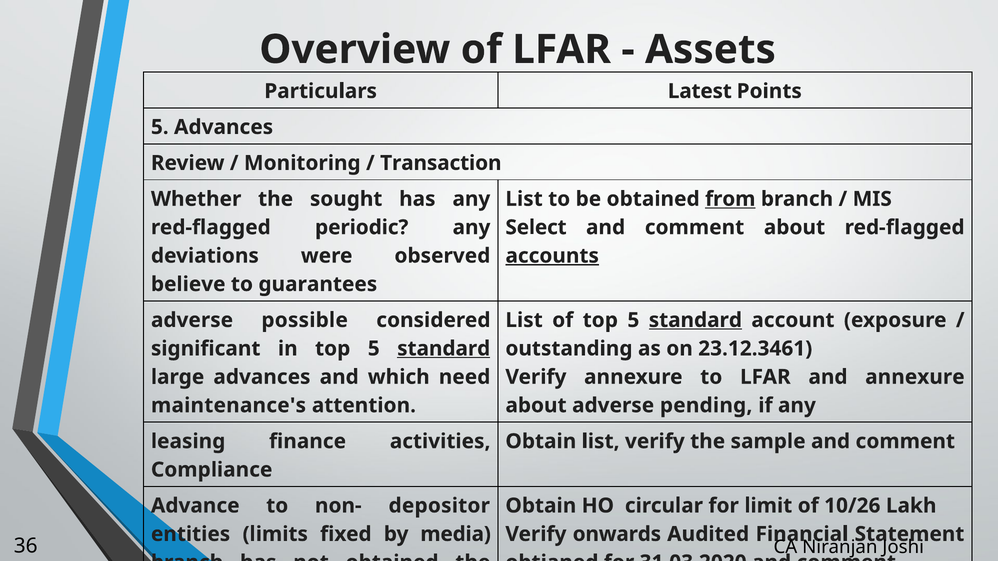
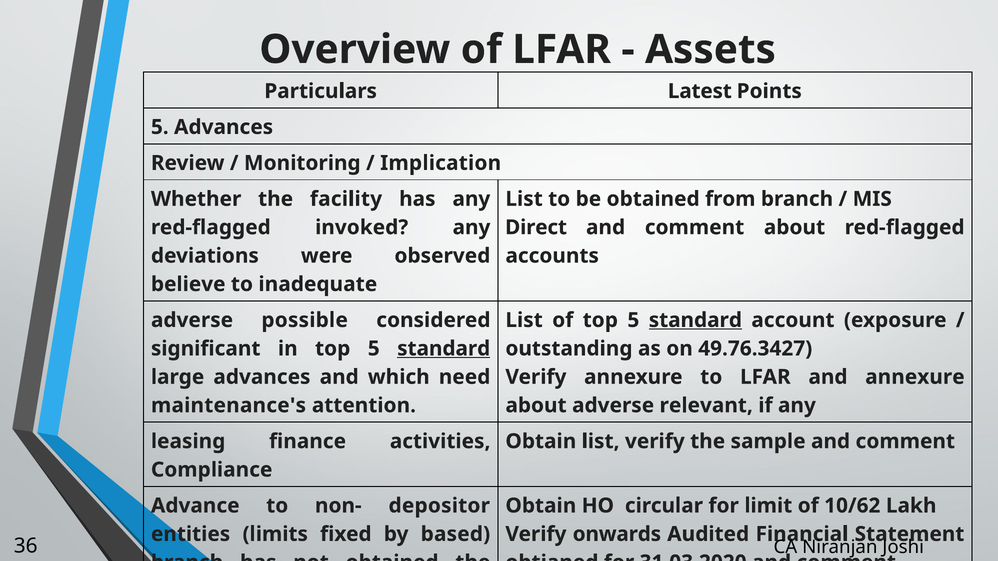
Transaction: Transaction -> Implication
sought: sought -> facility
from underline: present -> none
periodic: periodic -> invoked
Select: Select -> Direct
accounts at (552, 256) underline: present -> none
guarantees: guarantees -> inadequate
23.12.3461: 23.12.3461 -> 49.76.3427
pending: pending -> relevant
10/26: 10/26 -> 10/62
media: media -> based
